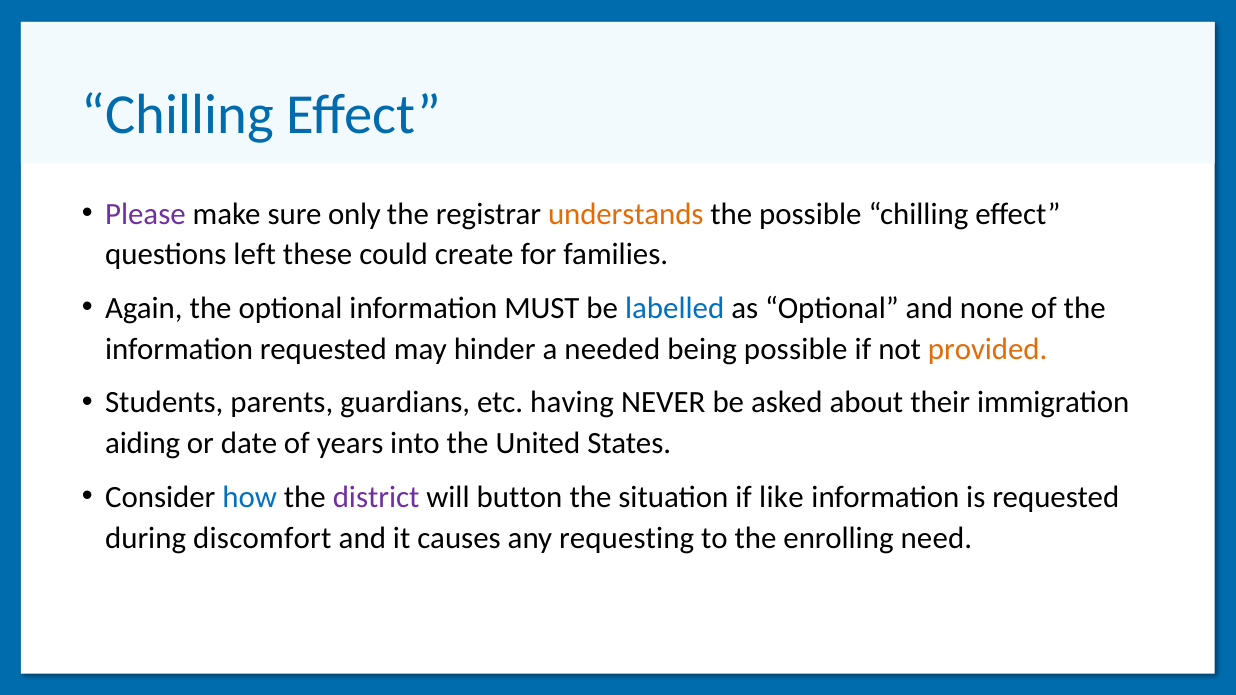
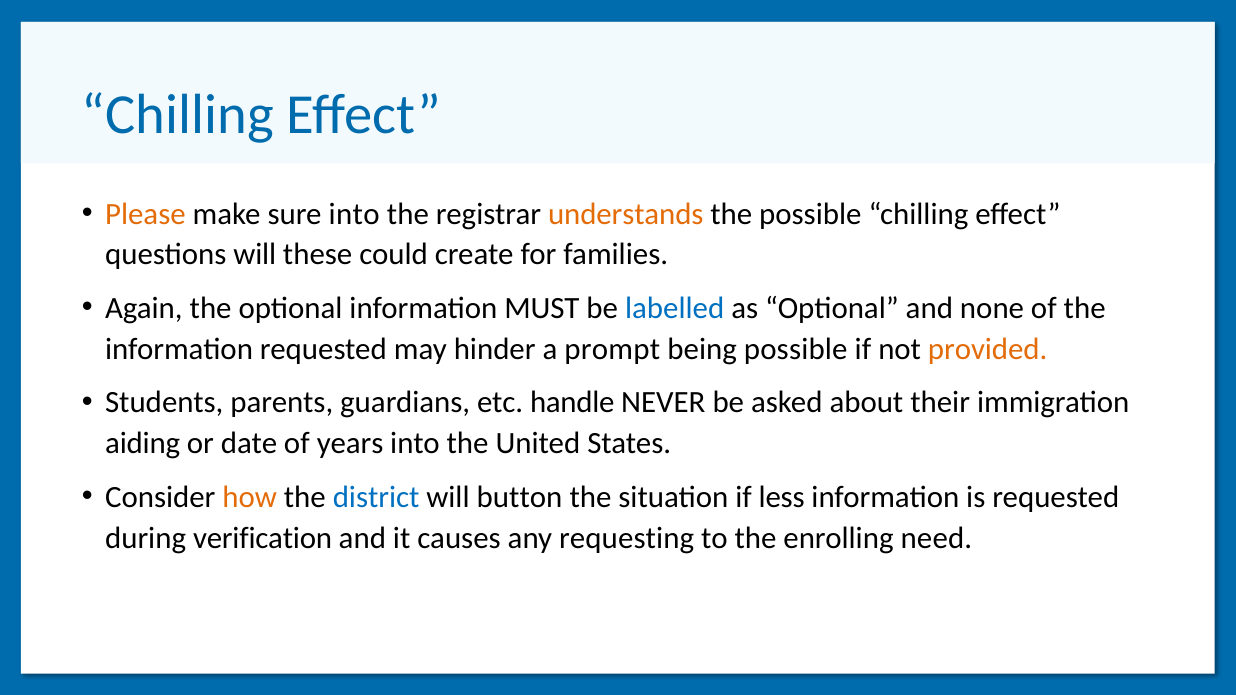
Please colour: purple -> orange
sure only: only -> into
questions left: left -> will
needed: needed -> prompt
having: having -> handle
how colour: blue -> orange
district colour: purple -> blue
like: like -> less
discomfort: discomfort -> verification
